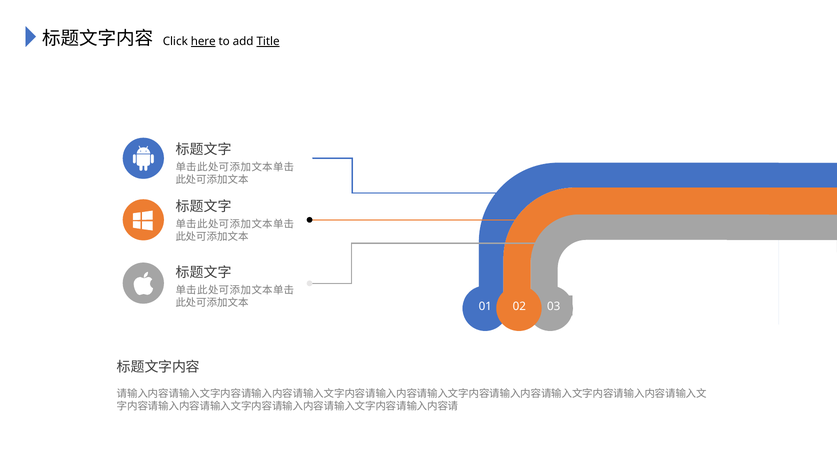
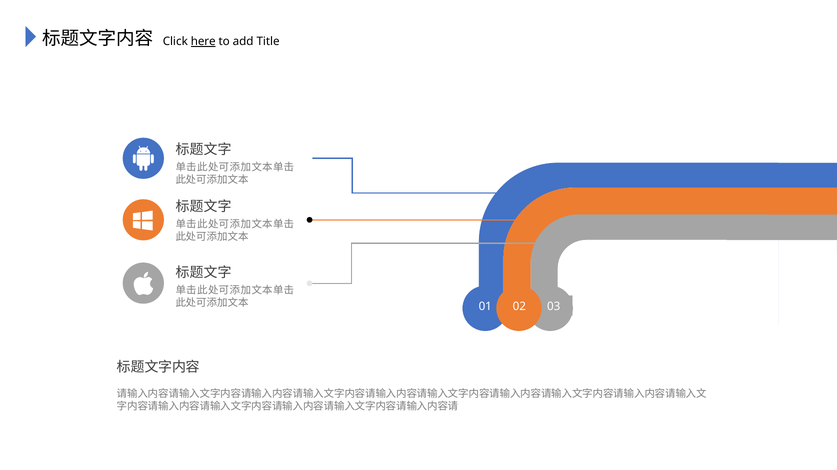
Title underline: present -> none
